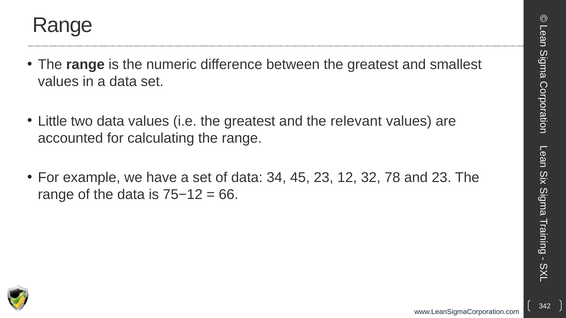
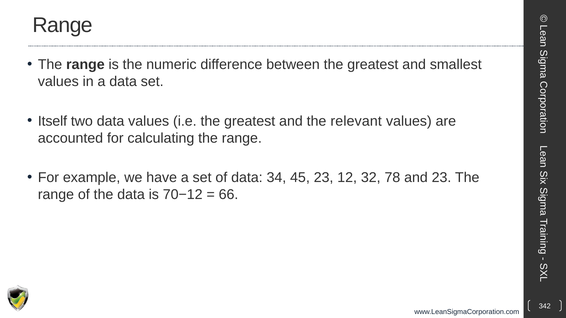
Little: Little -> Itself
75−12: 75−12 -> 70−12
